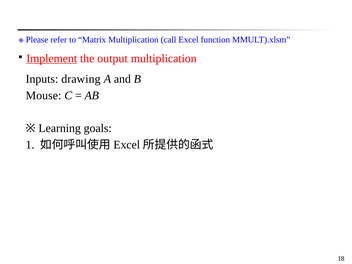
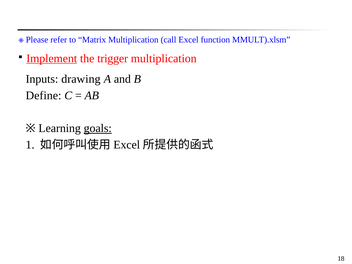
output: output -> trigger
Mouse: Mouse -> Define
goals underline: none -> present
